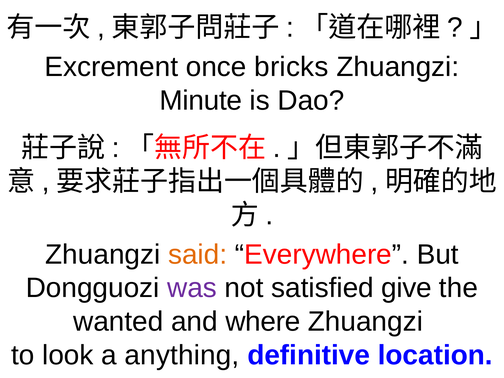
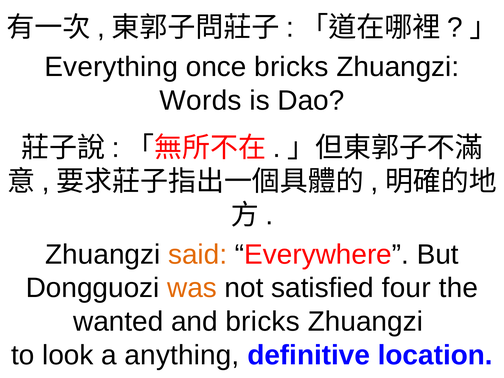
Excrement: Excrement -> Everything
Minute: Minute -> Words
was colour: purple -> orange
give: give -> four
and where: where -> bricks
